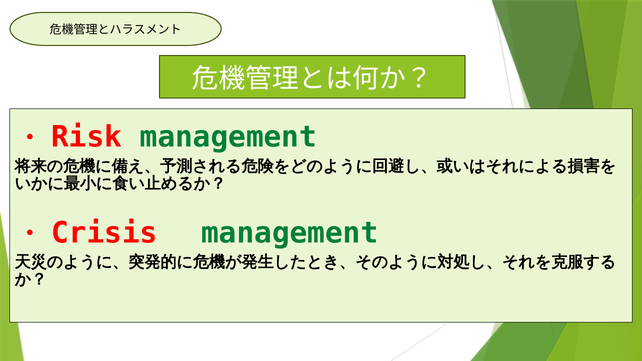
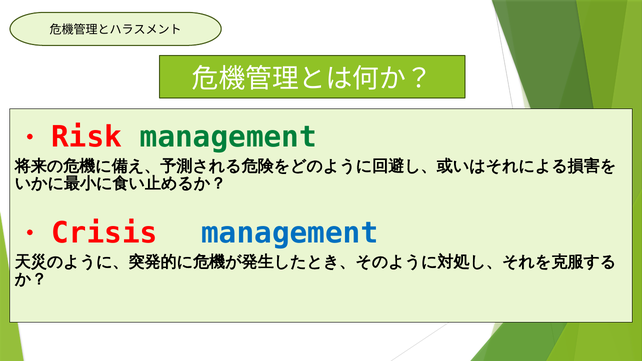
management at (290, 233) colour: green -> blue
